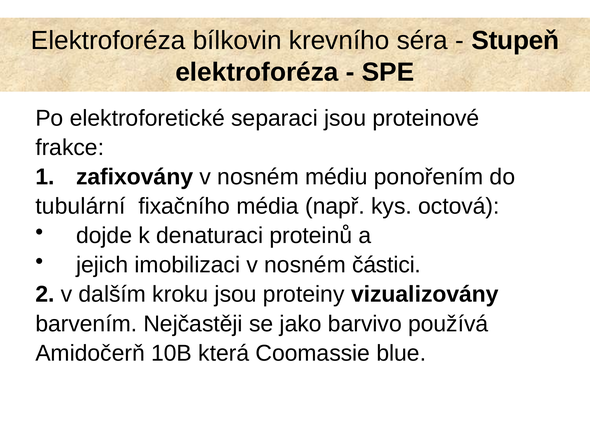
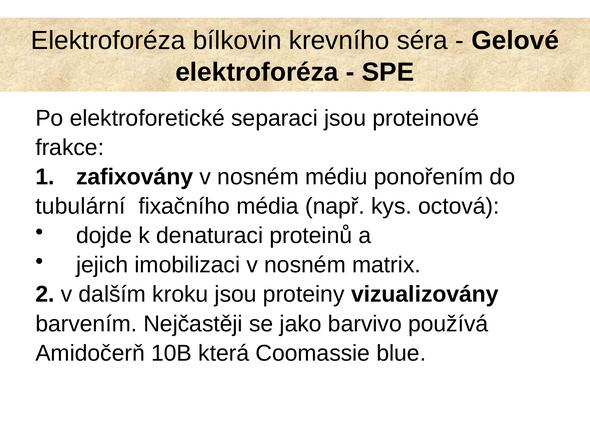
Stupeň: Stupeň -> Gelové
částici: částici -> matrix
